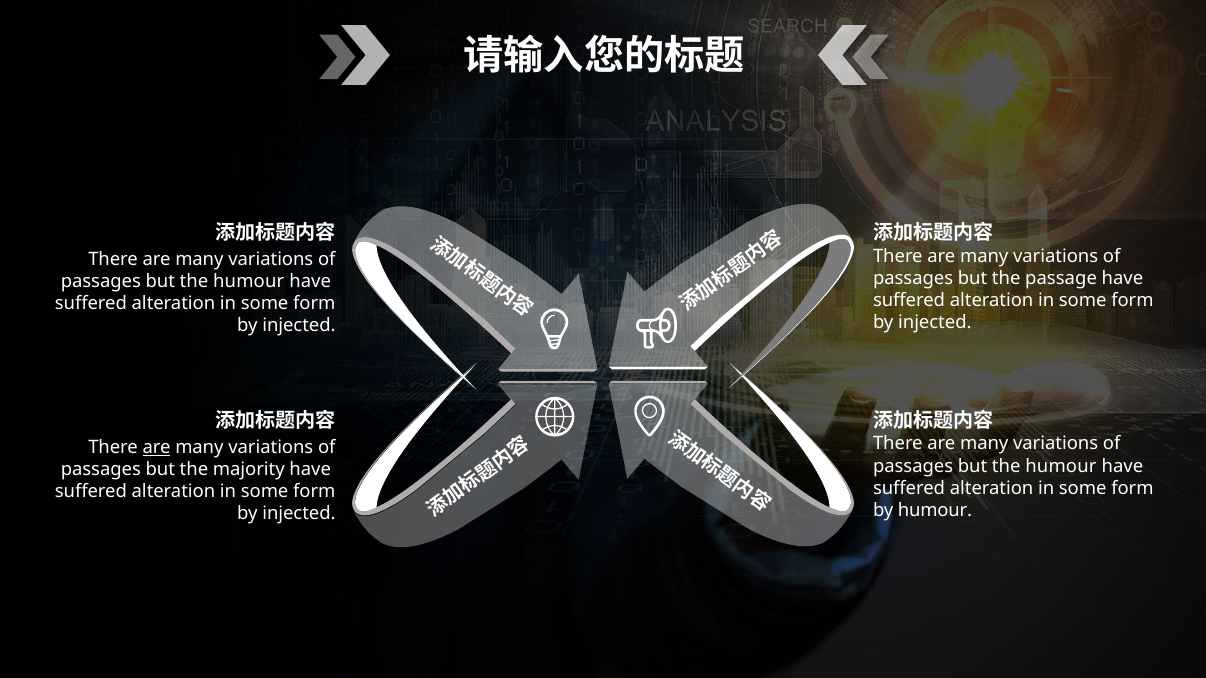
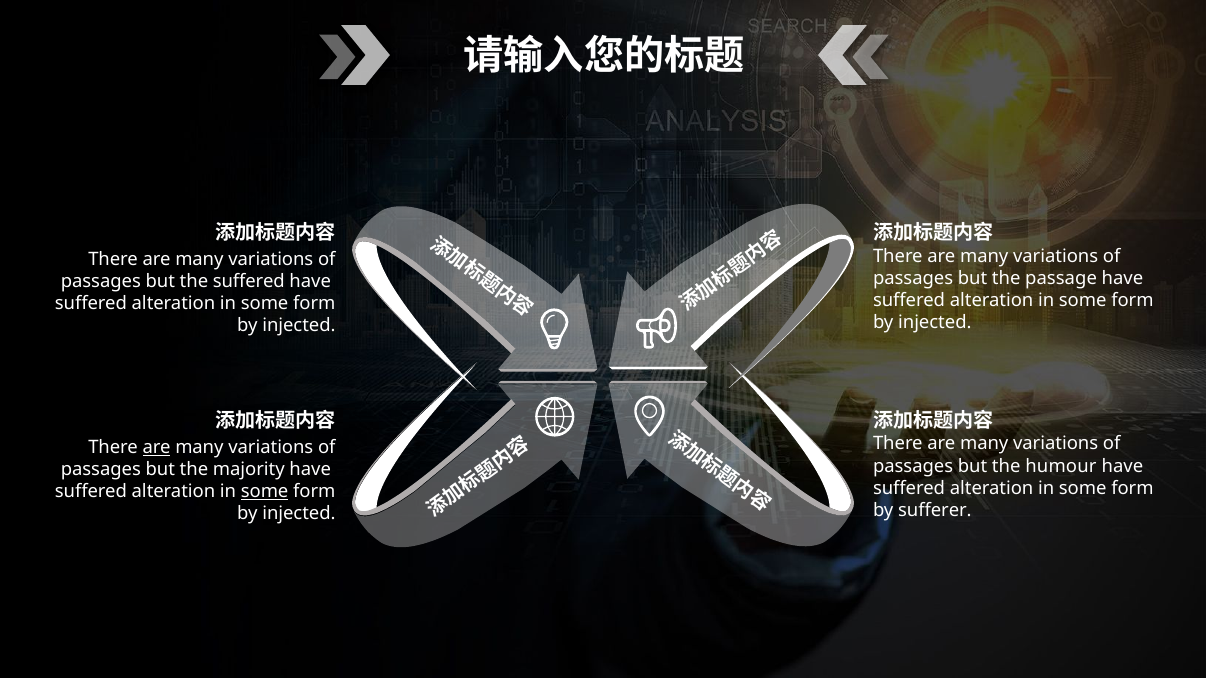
humour at (249, 282): humour -> suffered
some at (265, 492) underline: none -> present
by humour: humour -> sufferer
